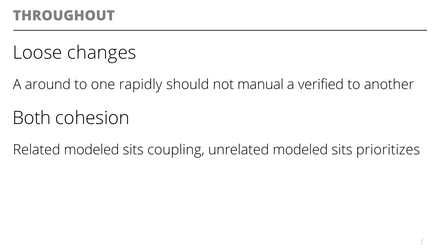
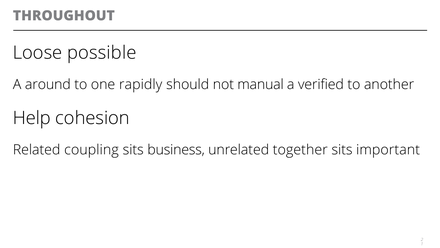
changes: changes -> possible
Both: Both -> Help
Related modeled: modeled -> coupling
coupling: coupling -> business
unrelated modeled: modeled -> together
prioritizes: prioritizes -> important
